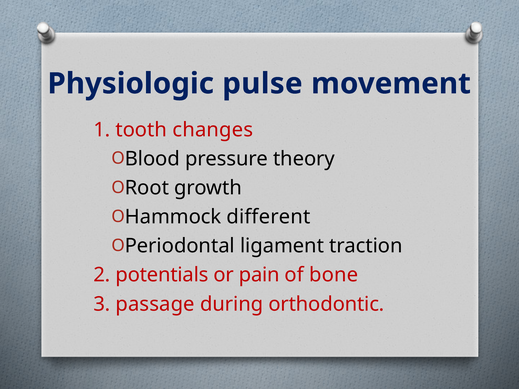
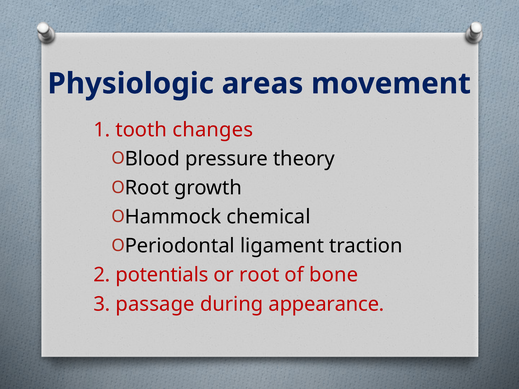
pulse: pulse -> areas
different: different -> chemical
pain: pain -> root
orthodontic: orthodontic -> appearance
